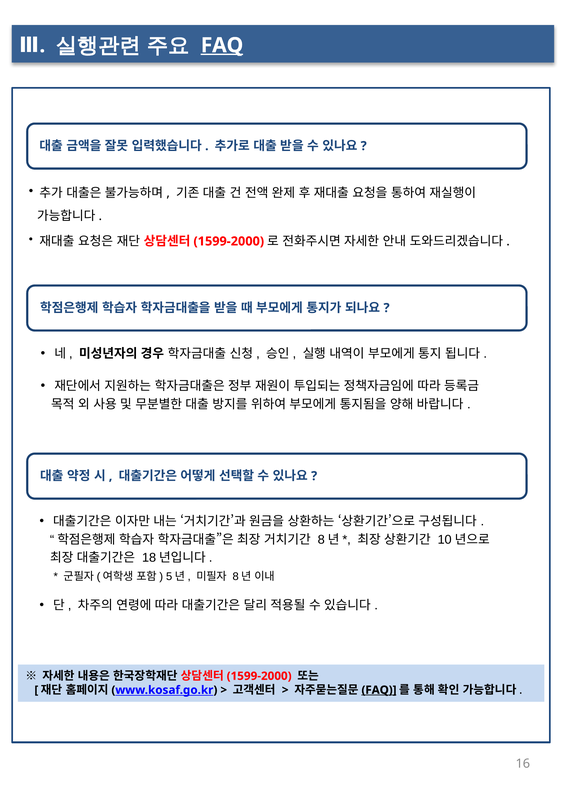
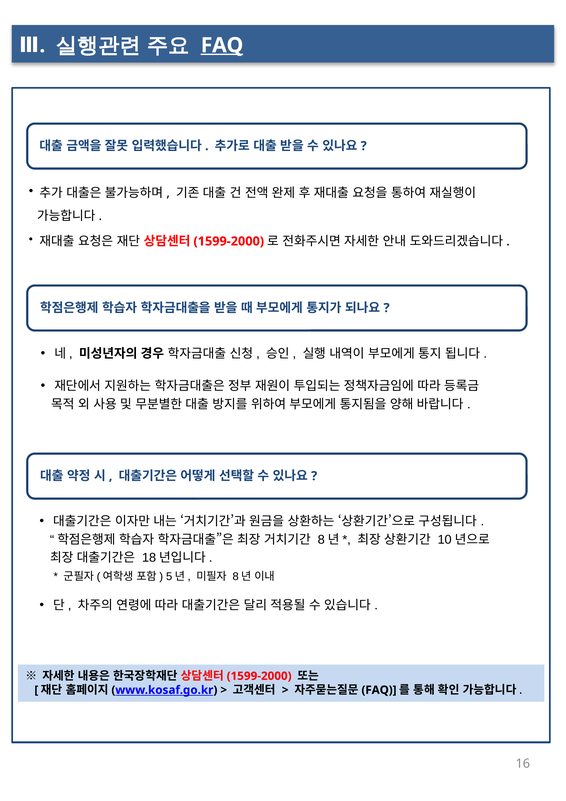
FAQ at (379, 690) underline: present -> none
